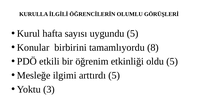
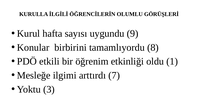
uygundu 5: 5 -> 9
oldu 5: 5 -> 1
arttırdı 5: 5 -> 7
